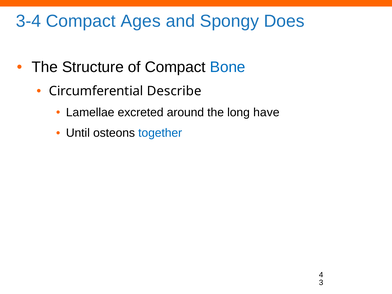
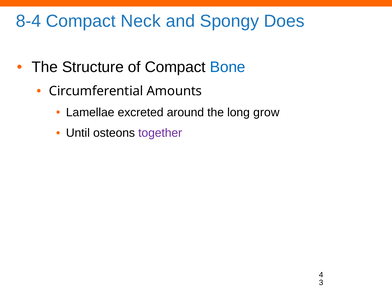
3-4: 3-4 -> 8-4
Ages: Ages -> Neck
Describe: Describe -> Amounts
have: have -> grow
together colour: blue -> purple
